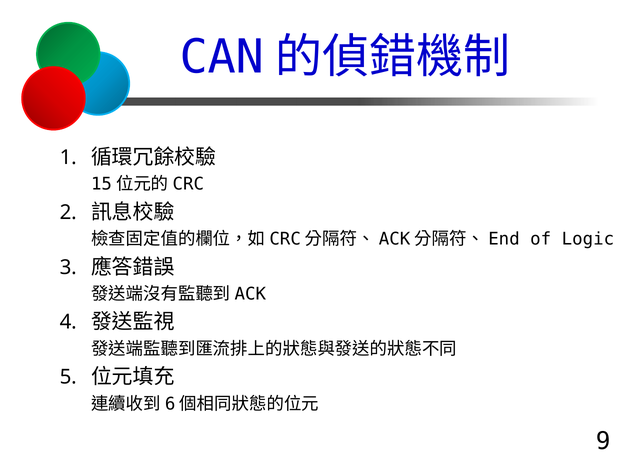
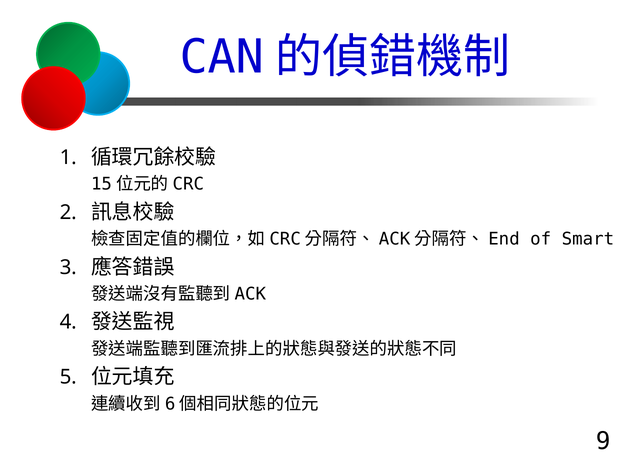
Logic: Logic -> Smart
